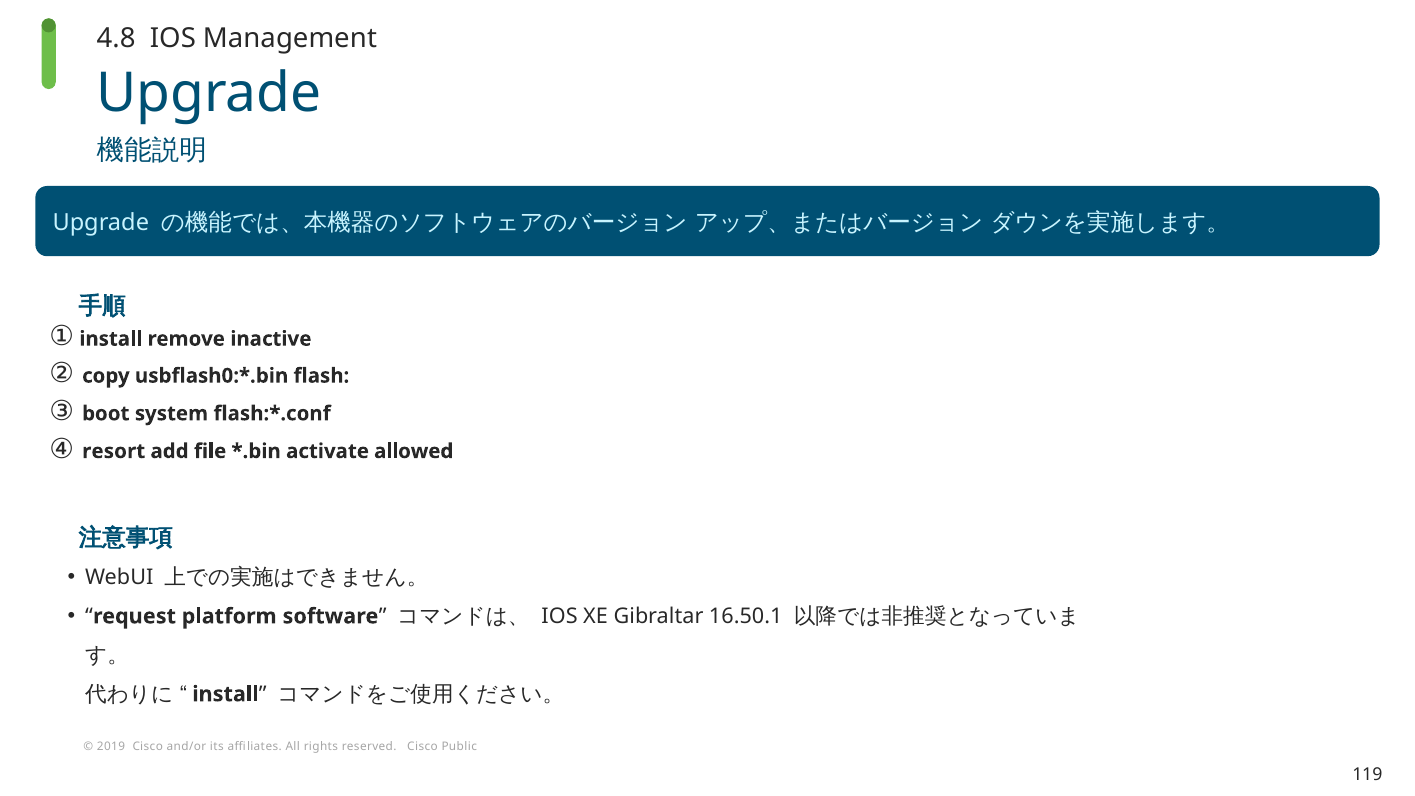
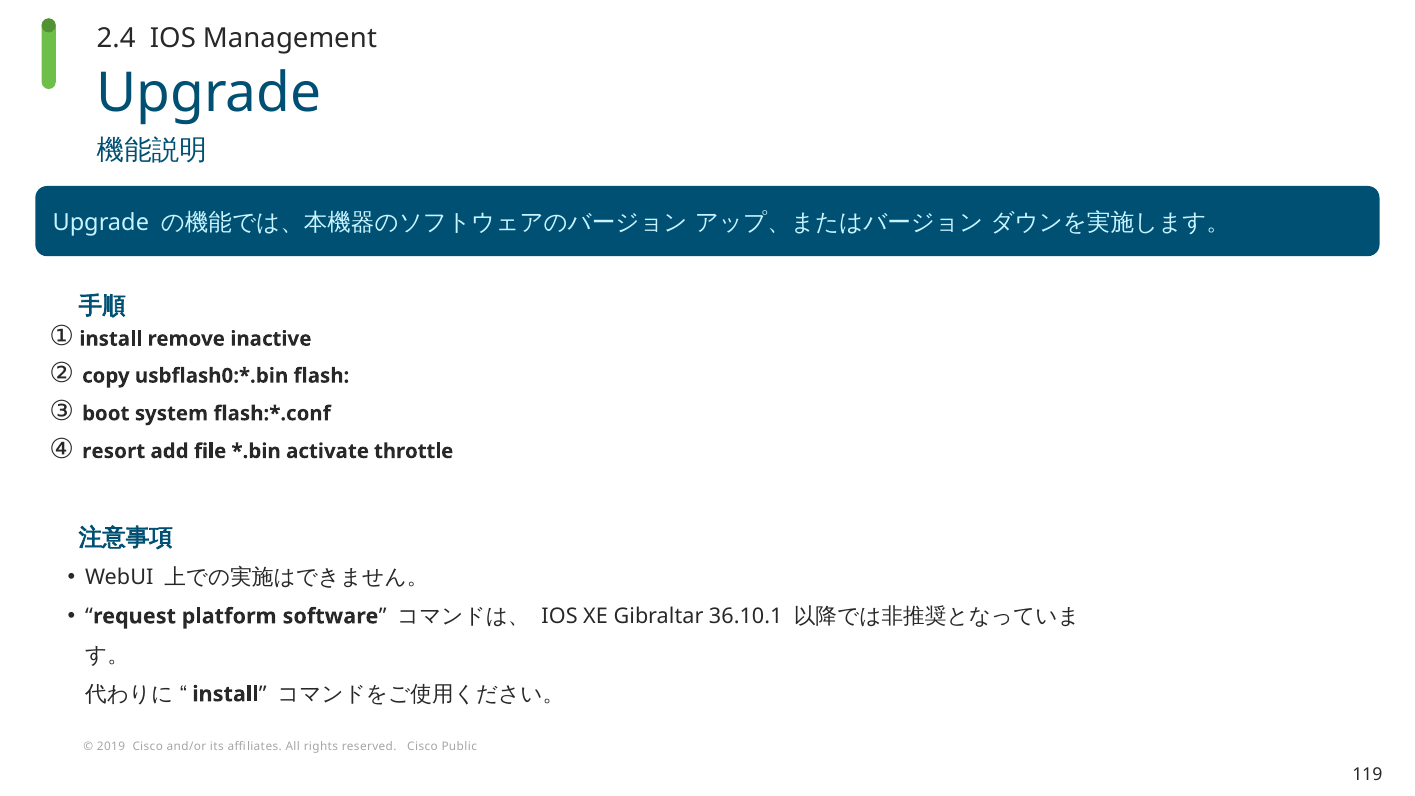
4.8: 4.8 -> 2.4
allowed: allowed -> throttle
16.50.1: 16.50.1 -> 36.10.1
